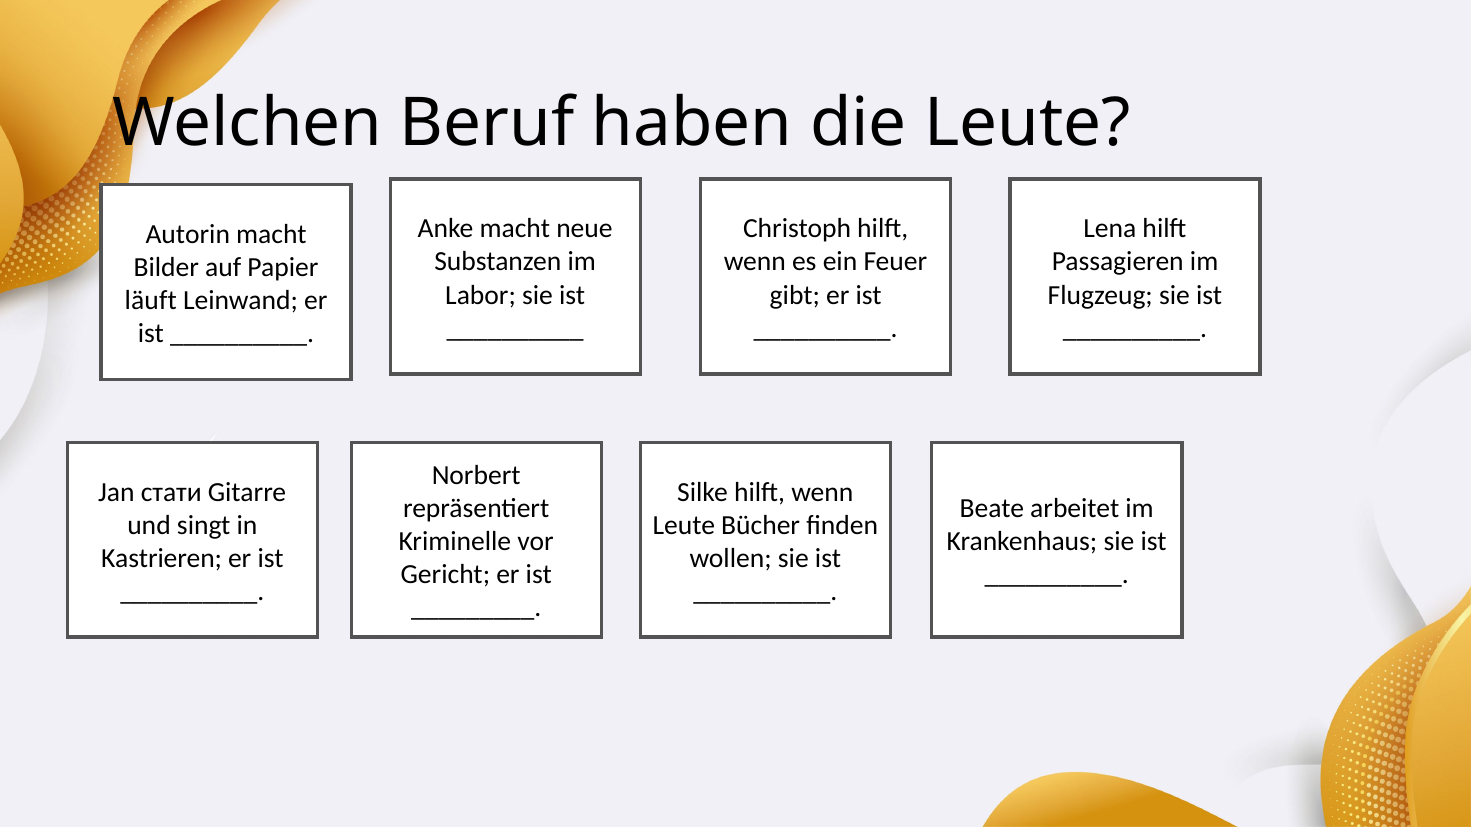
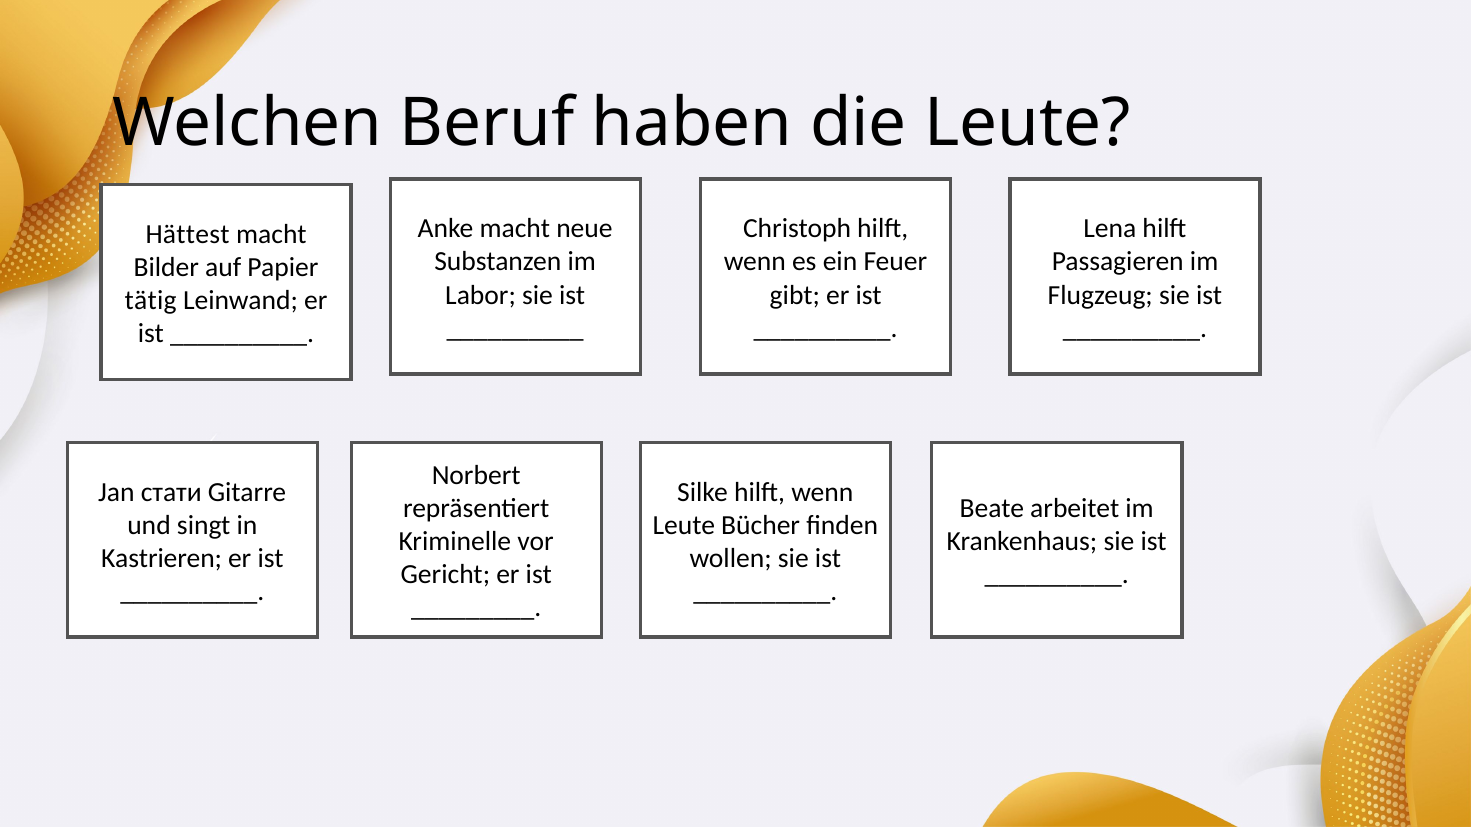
Autorin: Autorin -> Hättest
läuft: läuft -> tätig
